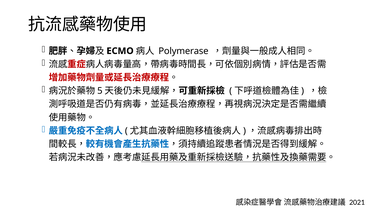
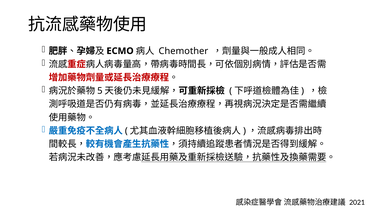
Polymerase: Polymerase -> Chemother
